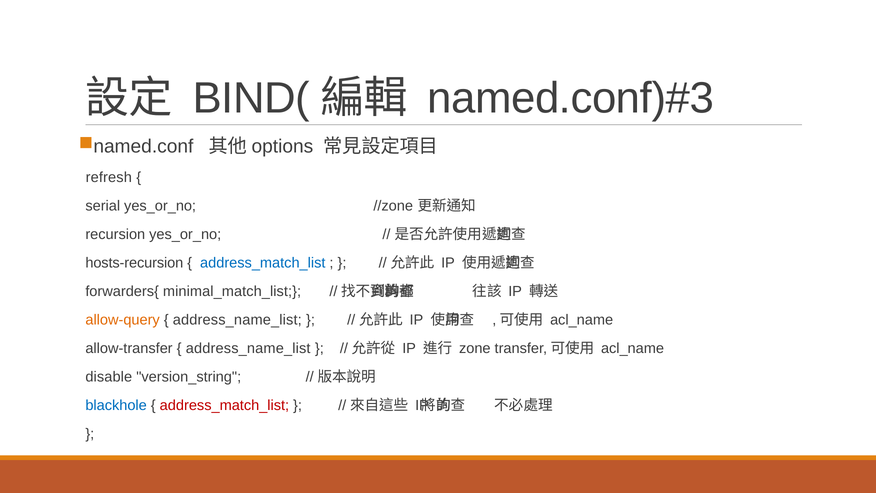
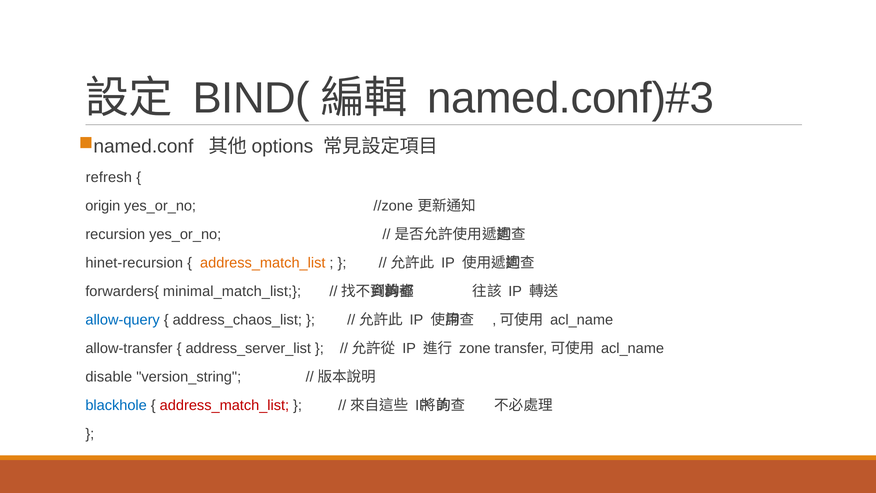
serial: serial -> origin
hosts-recursion: hosts-recursion -> hinet-recursion
address_match_list at (263, 263) colour: blue -> orange
allow-query colour: orange -> blue
address_name_list at (237, 320): address_name_list -> address_chaos_list
address_name_list at (248, 348): address_name_list -> address_server_list
